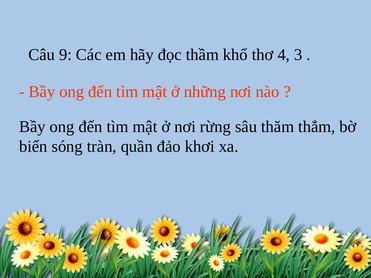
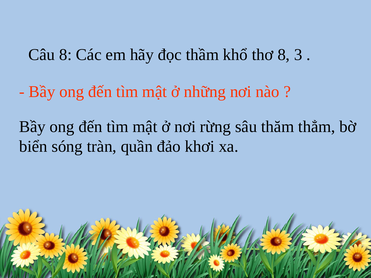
Câu 9: 9 -> 8
thơ 4: 4 -> 8
